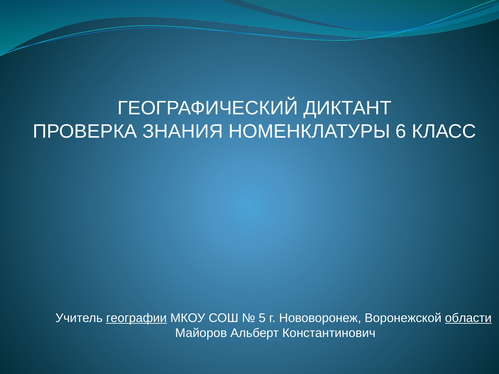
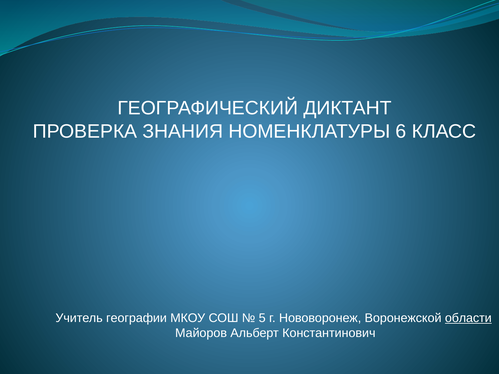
географии underline: present -> none
